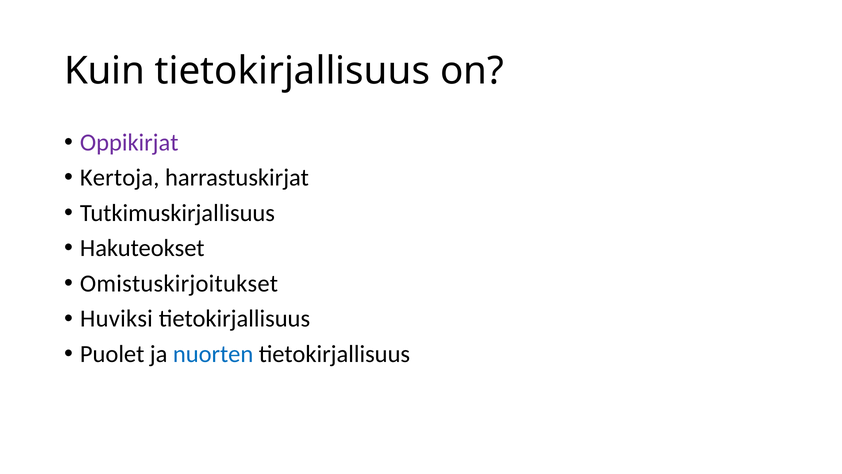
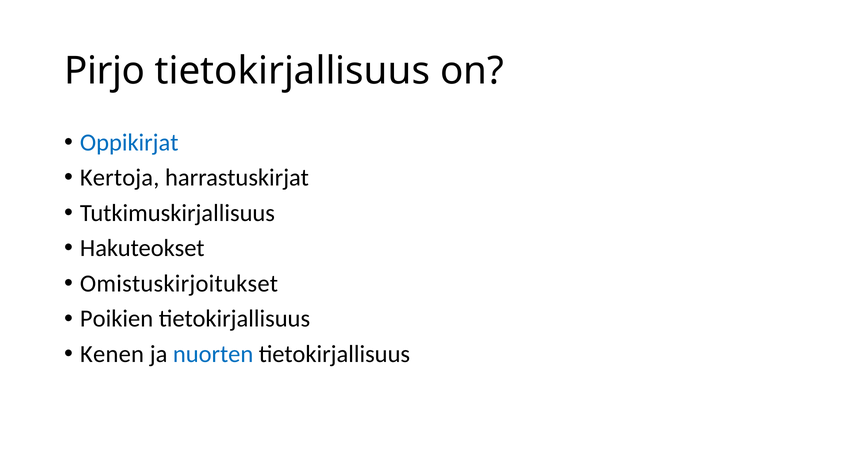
Kuin: Kuin -> Pirjo
Oppikirjat colour: purple -> blue
Huviksi: Huviksi -> Poikien
Puolet: Puolet -> Kenen
